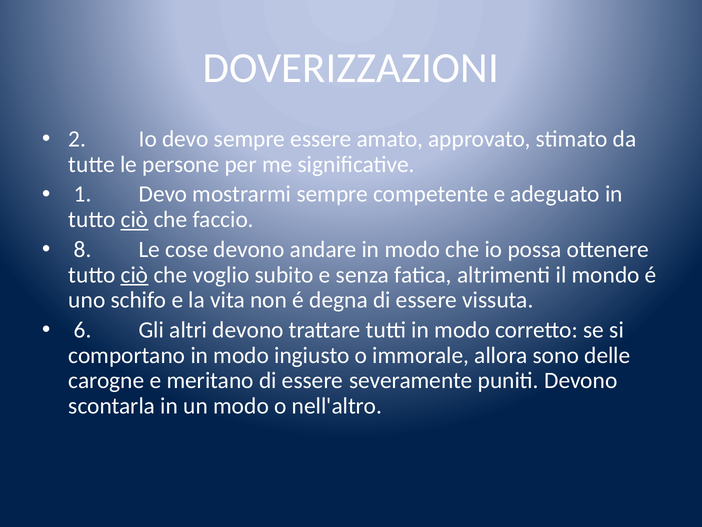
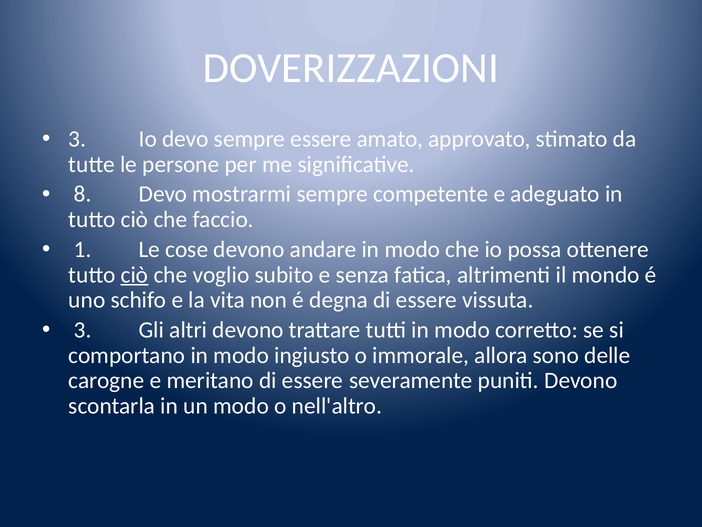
2 at (77, 139): 2 -> 3
1: 1 -> 8
ciò at (135, 219) underline: present -> none
8: 8 -> 1
6 at (83, 330): 6 -> 3
